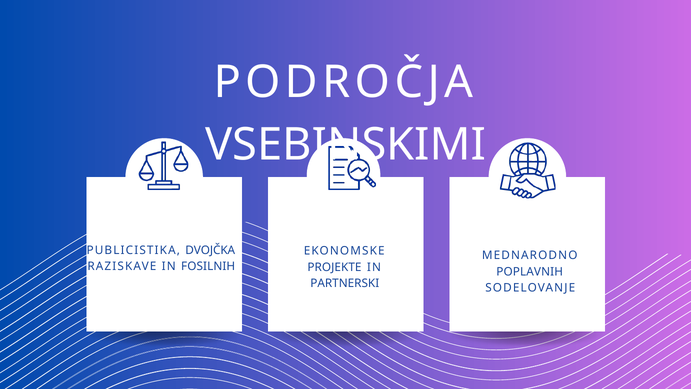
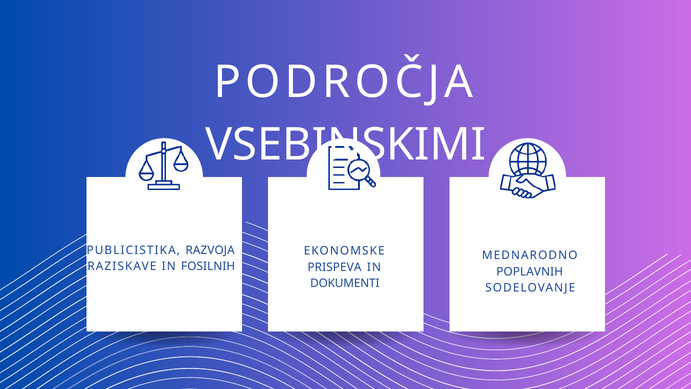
DVOJČKA: DVOJČKA -> RAZVOJA
PROJEKTE: PROJEKTE -> PRISPEVA
PARTNERSKI: PARTNERSKI -> DOKUMENTI
